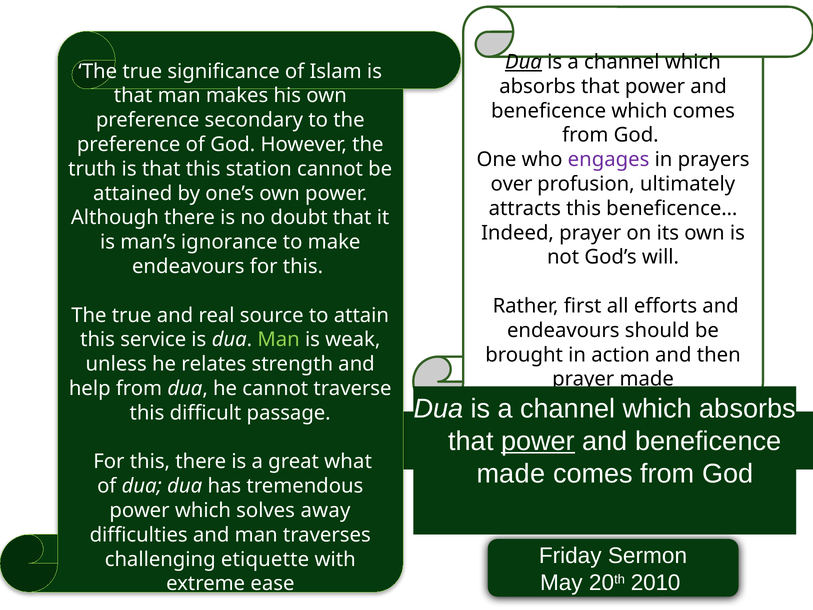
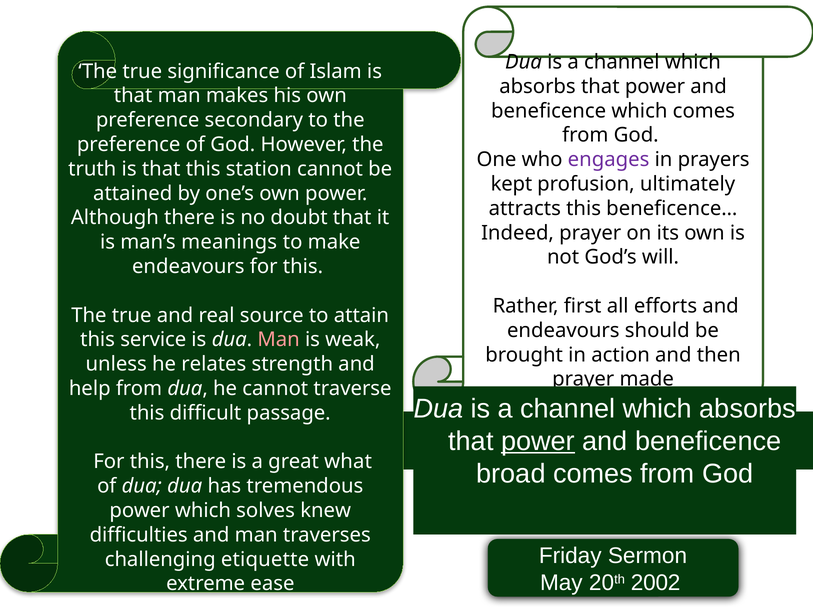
Dua at (524, 62) underline: present -> none
over: over -> kept
ignorance: ignorance -> meanings
Man at (279, 340) colour: light green -> pink
made at (511, 473): made -> broad
away: away -> knew
2010: 2010 -> 2002
